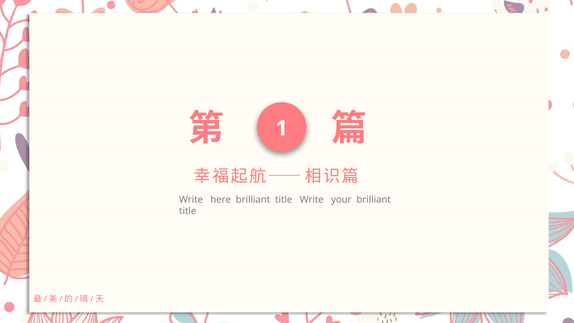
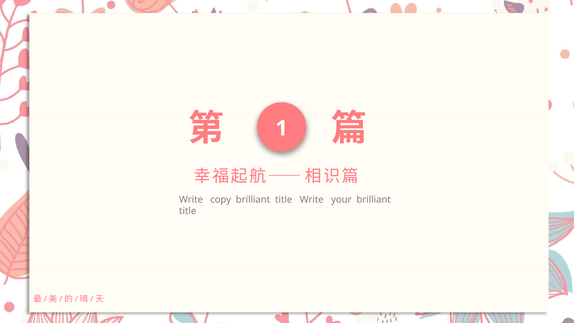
here: here -> copy
